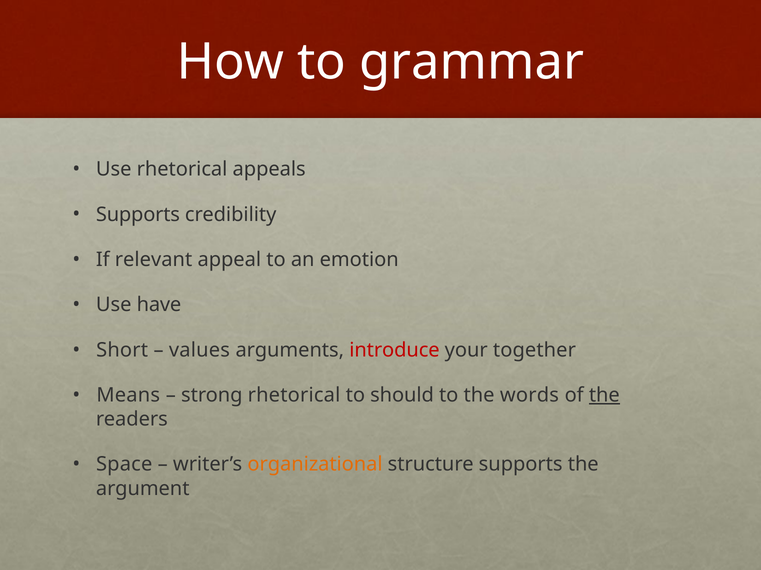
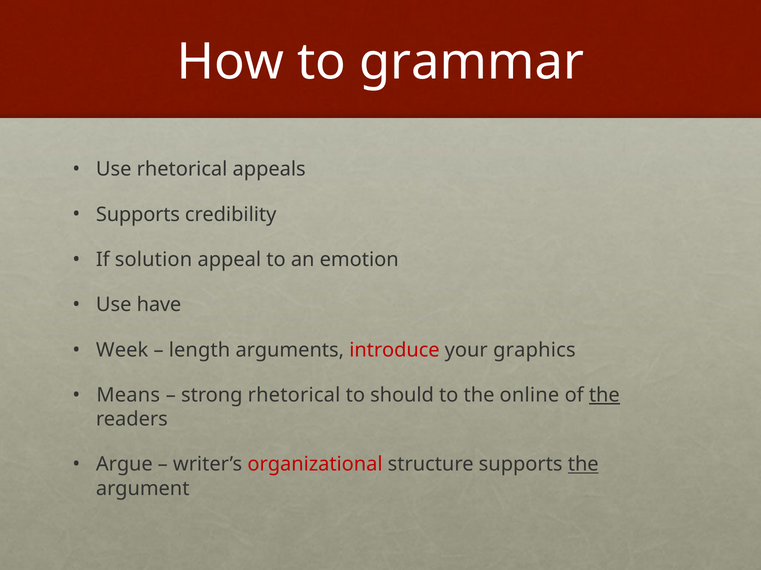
relevant: relevant -> solution
Short: Short -> Week
values: values -> length
together: together -> graphics
words: words -> online
Space: Space -> Argue
organizational colour: orange -> red
the at (583, 465) underline: none -> present
